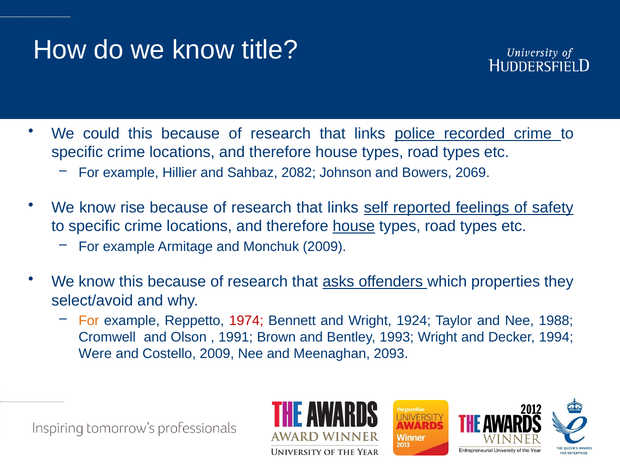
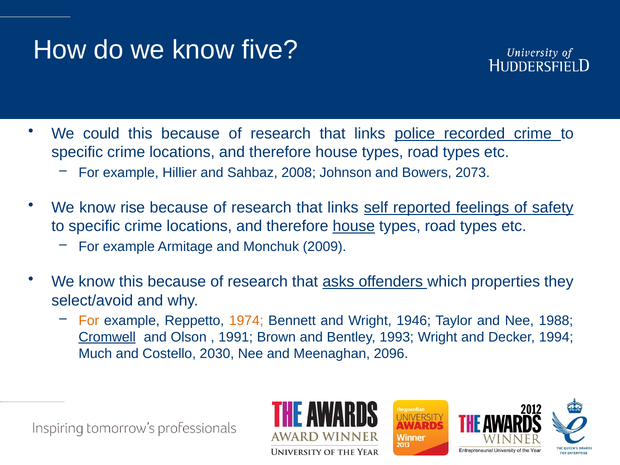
title: title -> five
2082: 2082 -> 2008
2069: 2069 -> 2073
1974 colour: red -> orange
1924: 1924 -> 1946
Cromwell underline: none -> present
Were: Were -> Much
Costello 2009: 2009 -> 2030
2093: 2093 -> 2096
